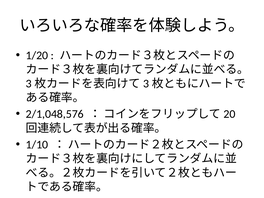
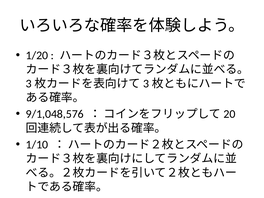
2/1,048,576: 2/1,048,576 -> 9/1,048,576
